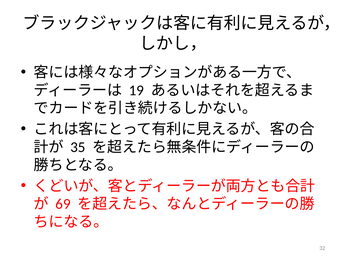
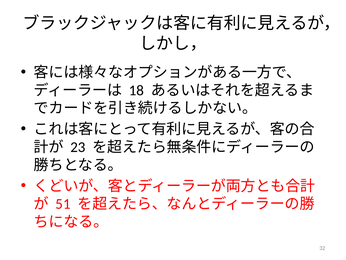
19: 19 -> 18
35: 35 -> 23
69: 69 -> 51
